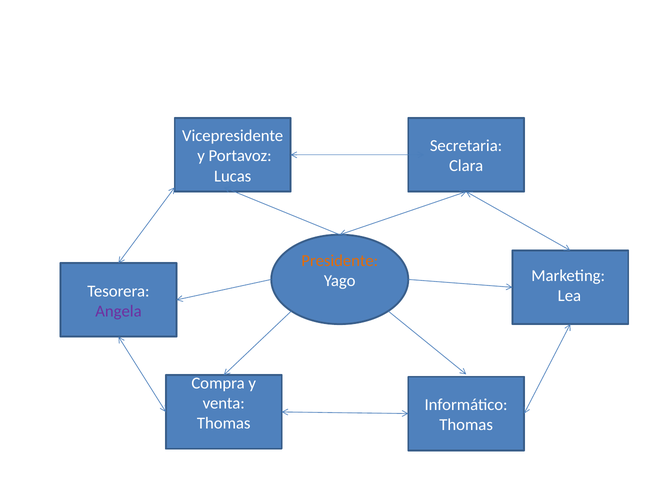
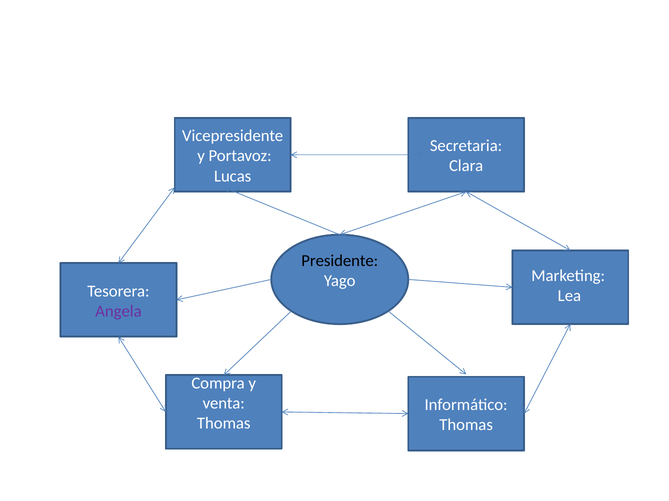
Presidente colour: orange -> black
